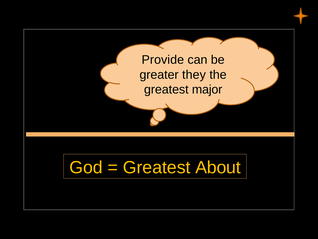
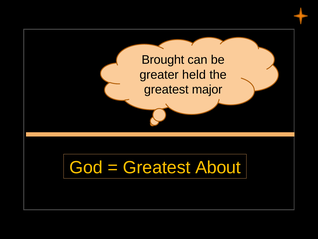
Provide: Provide -> Brought
they: they -> held
